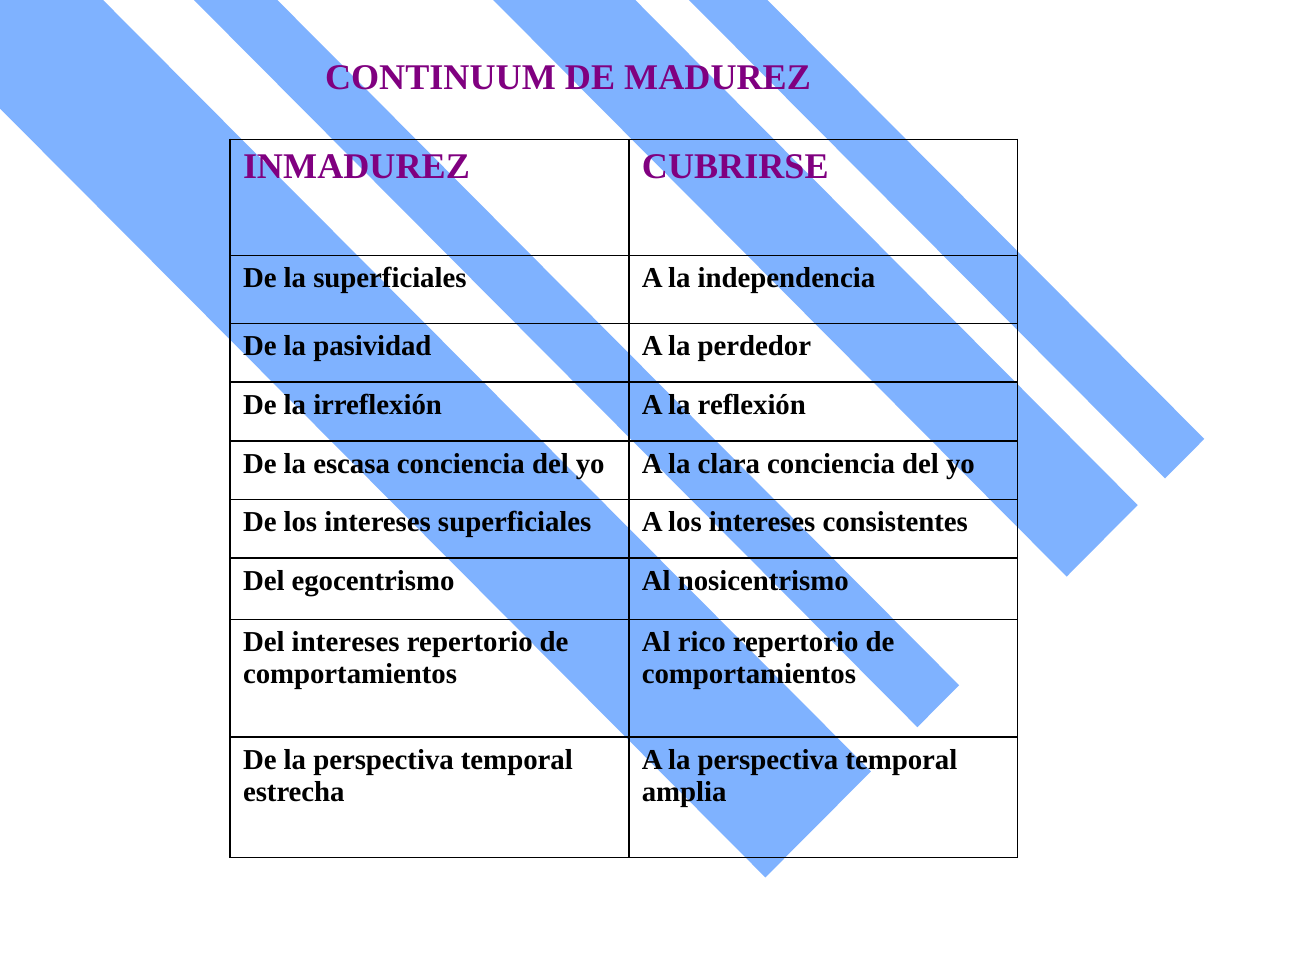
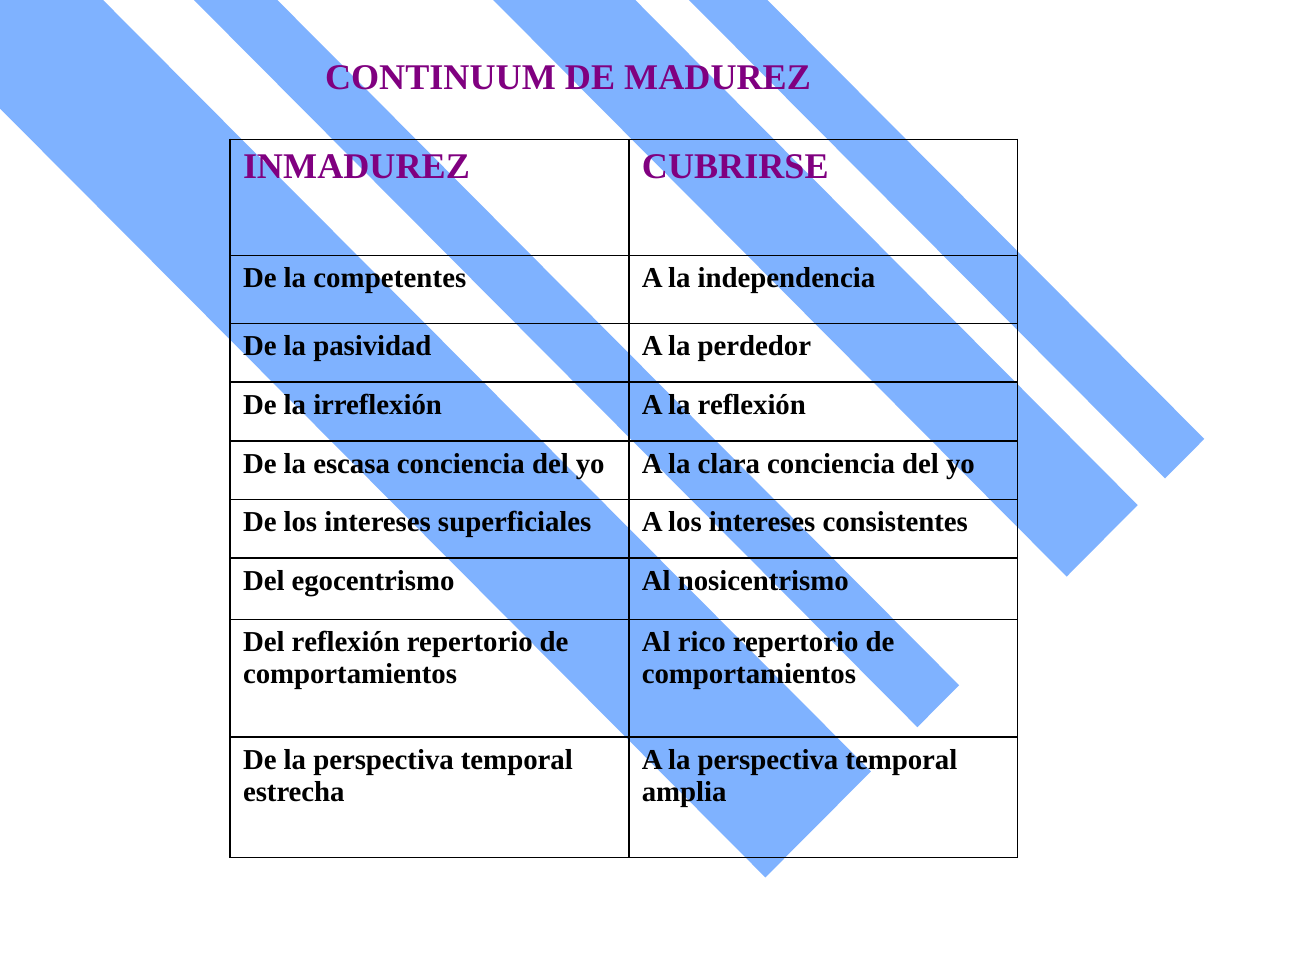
la superficiales: superficiales -> competentes
Del intereses: intereses -> reflexión
